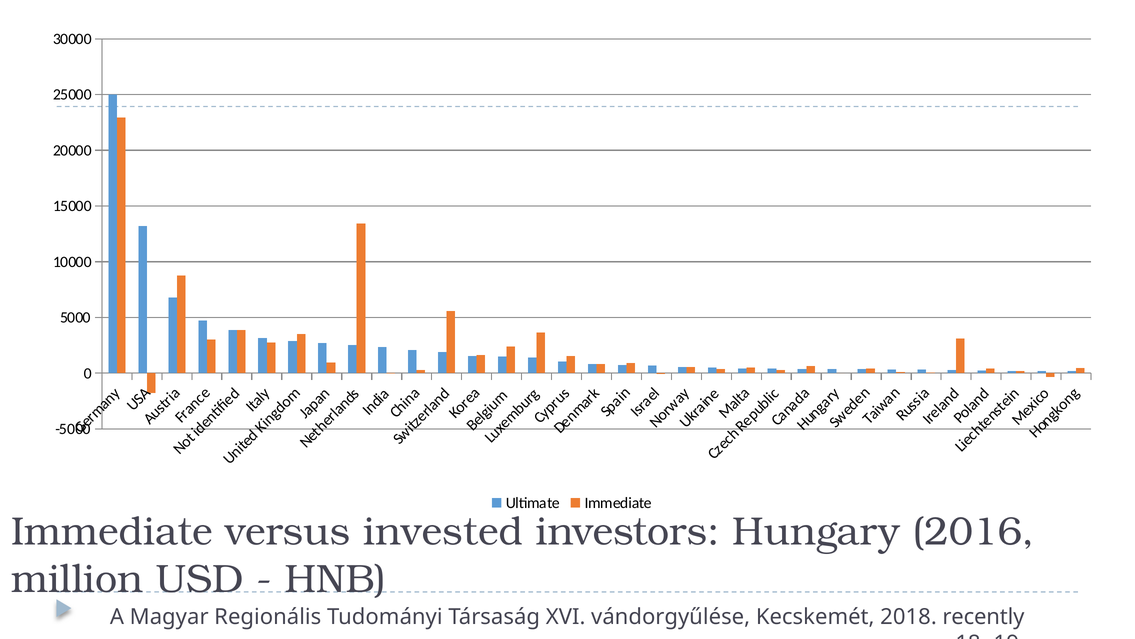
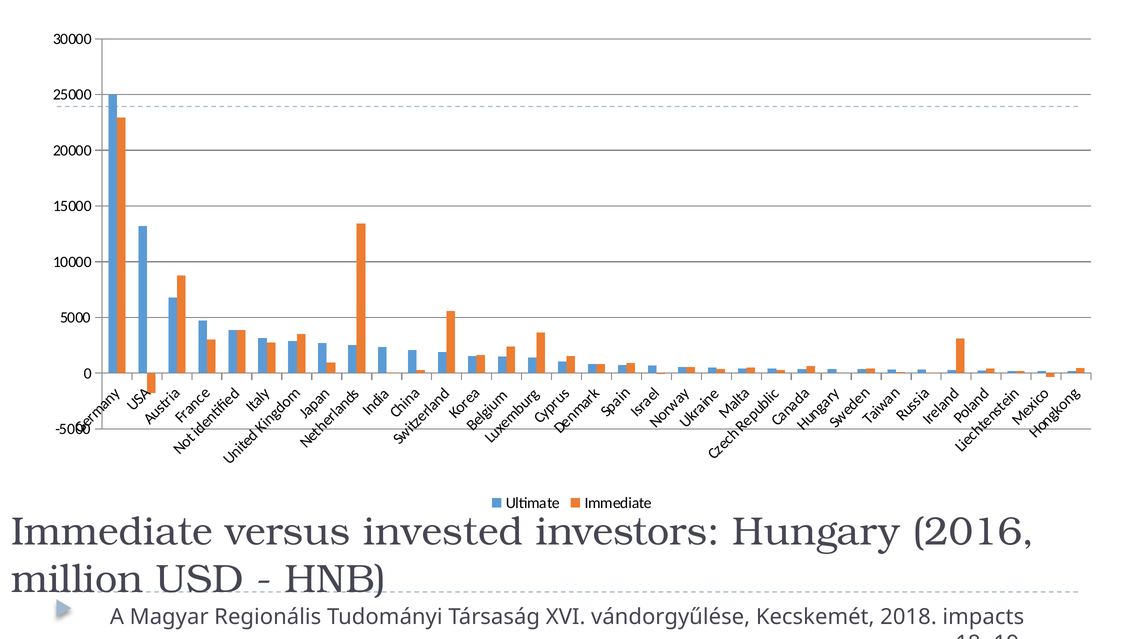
recently: recently -> impacts
